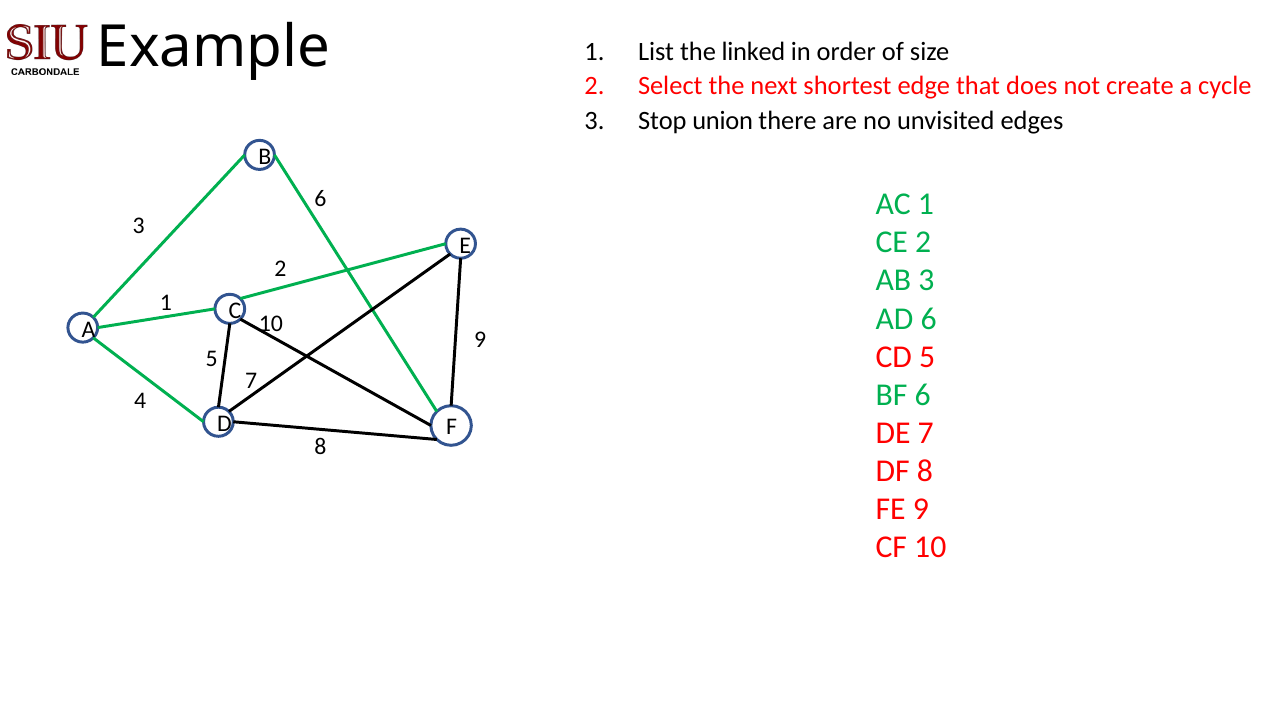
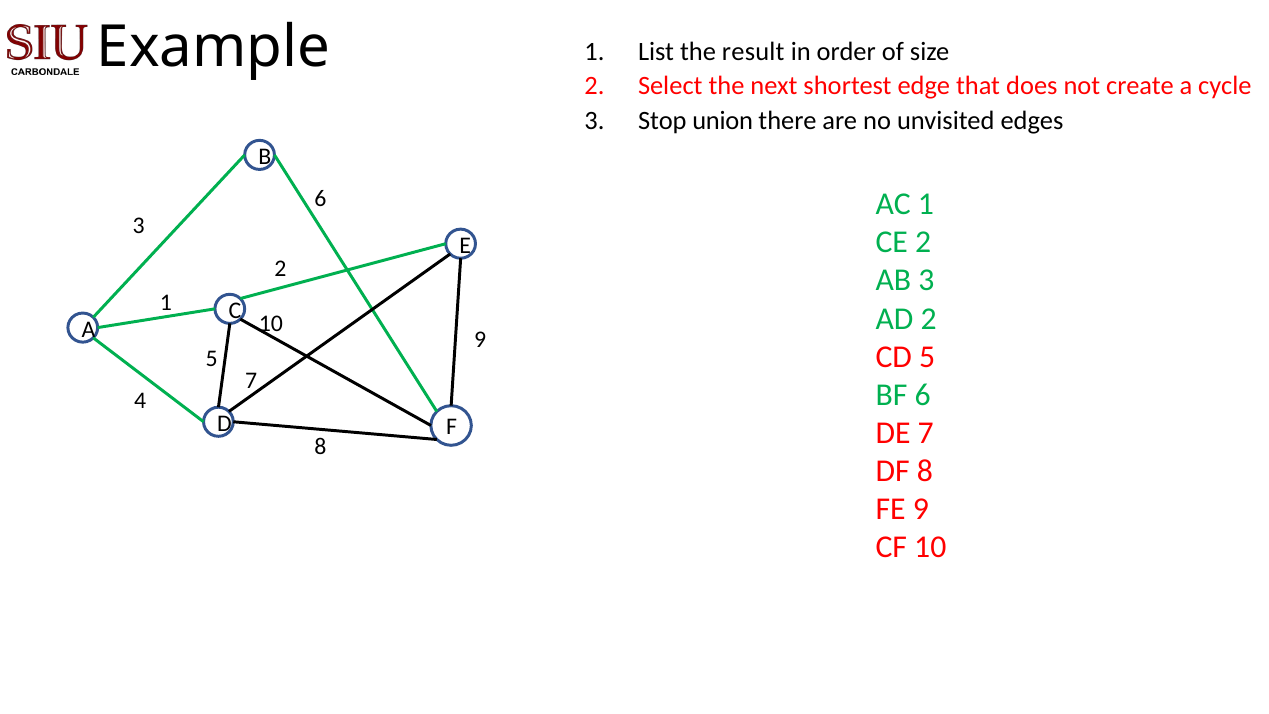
linked: linked -> result
AD 6: 6 -> 2
